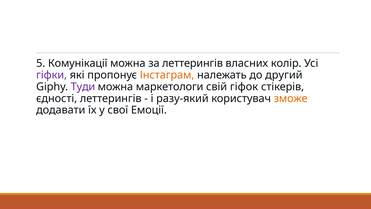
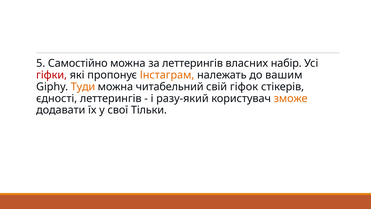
Комунікації: Комунікації -> Самостійно
колір: колір -> набір
гіфки colour: purple -> red
другий: другий -> вашим
Туди colour: purple -> orange
маркетологи: маркетологи -> читабельний
Емоції: Емоції -> Тільки
